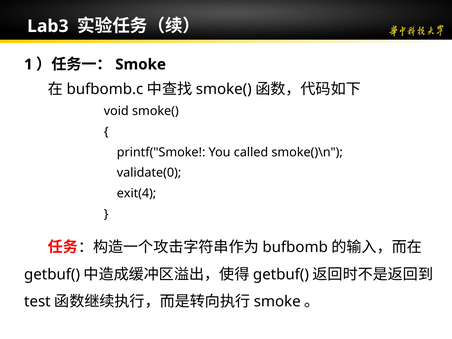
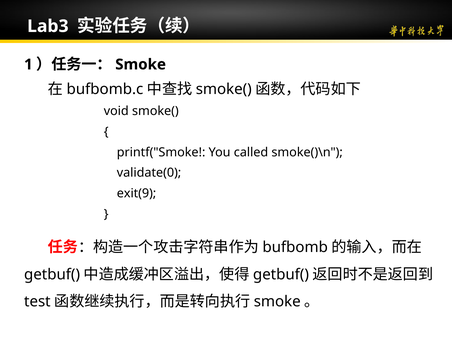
exit(4: exit(4 -> exit(9
